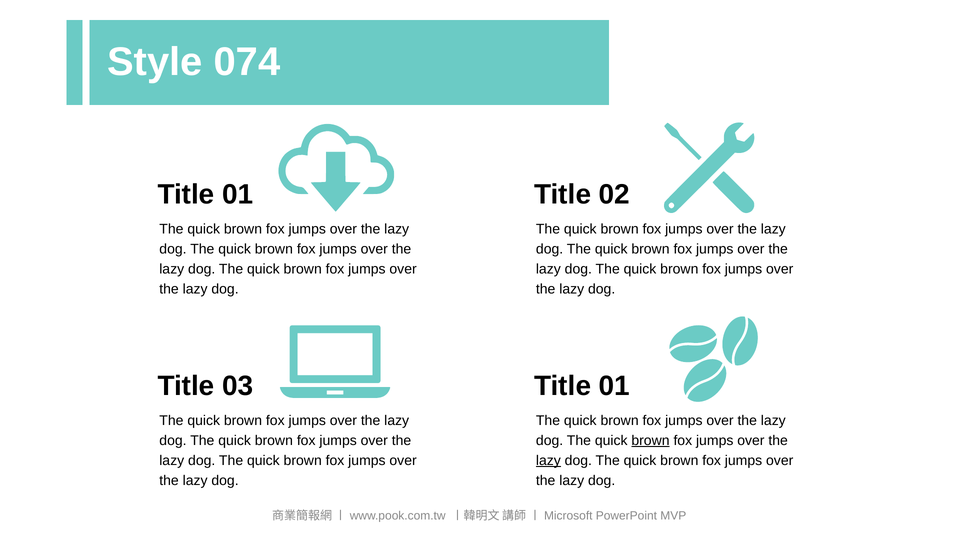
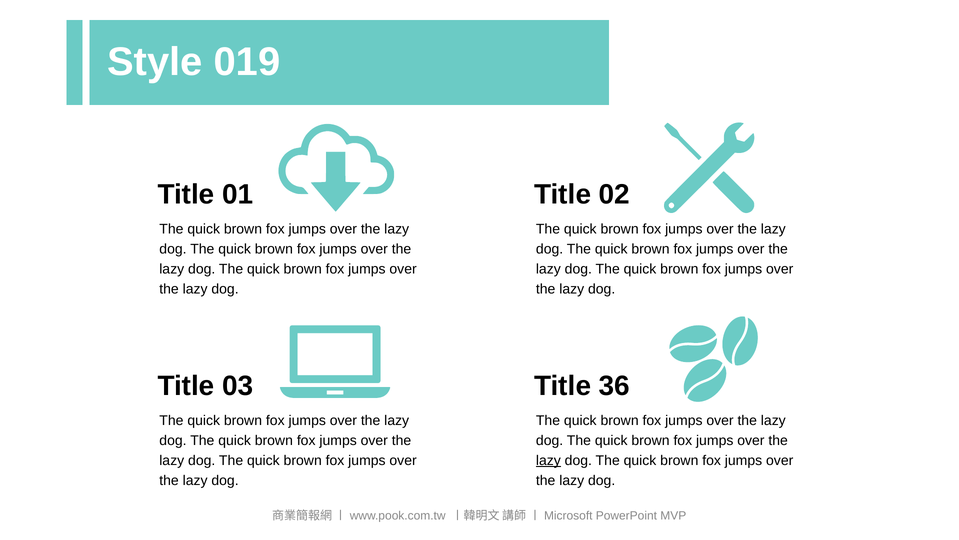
074: 074 -> 019
01 at (614, 386): 01 -> 36
brown at (650, 440) underline: present -> none
